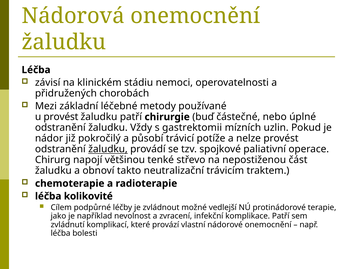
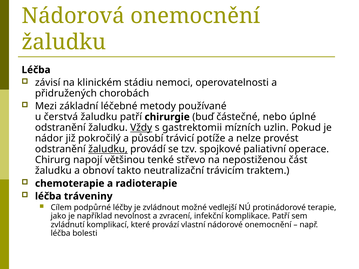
u provést: provést -> čerstvá
Vždy underline: none -> present
kolikovité: kolikovité -> tráveniny
